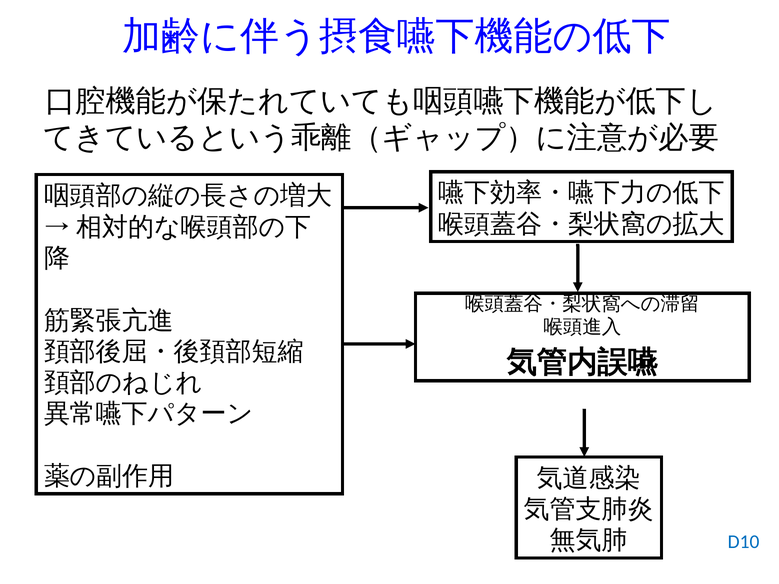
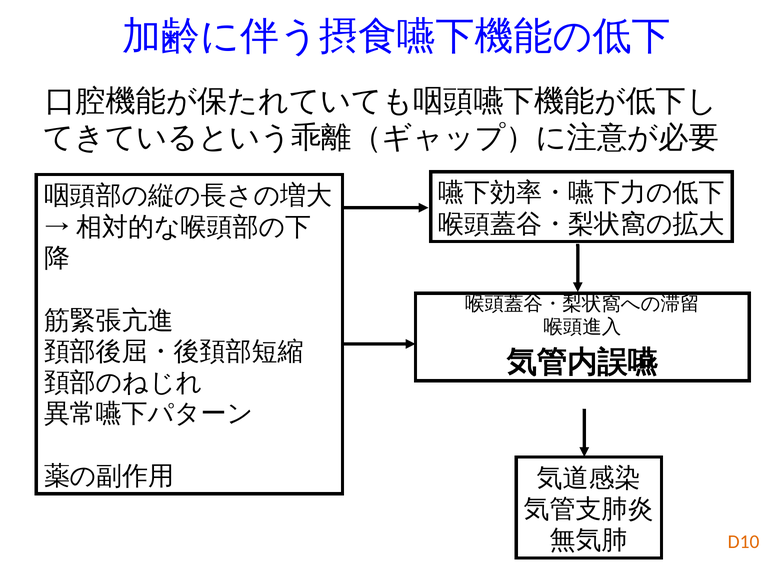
D10 colour: blue -> orange
